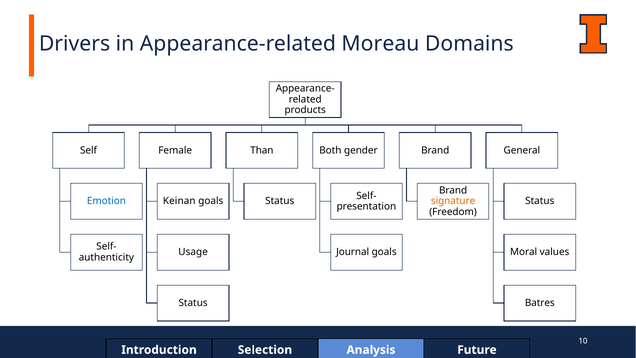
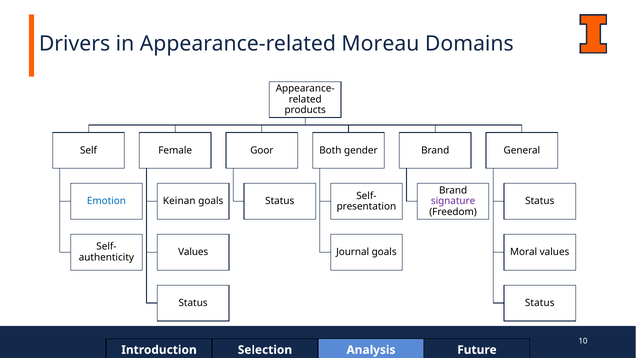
Than: Than -> Goor
signature colour: orange -> purple
Usage at (193, 252): Usage -> Values
Batres at (540, 303): Batres -> Status
